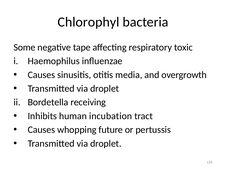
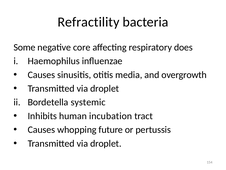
Chlorophyl: Chlorophyl -> Refractility
tape: tape -> core
toxic: toxic -> does
receiving: receiving -> systemic
